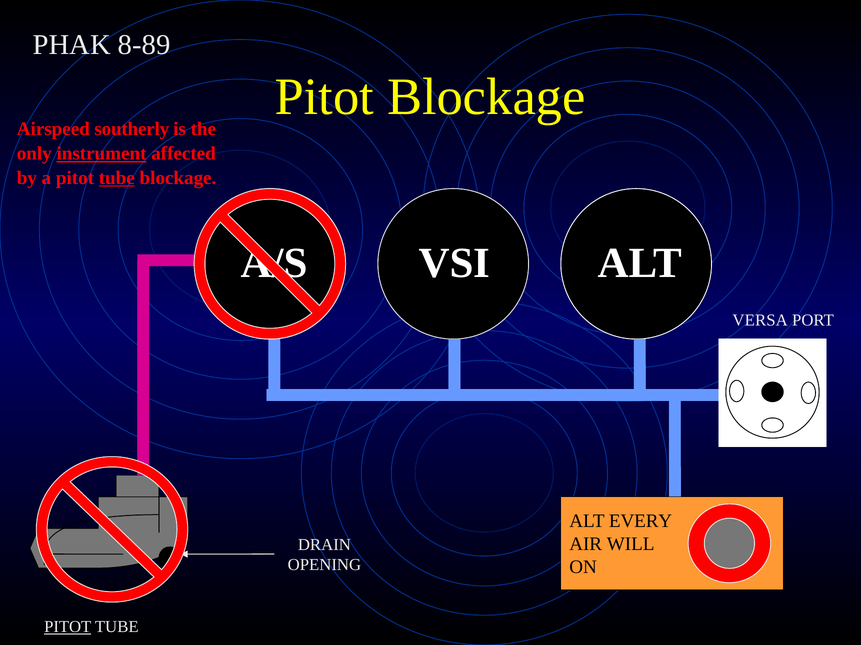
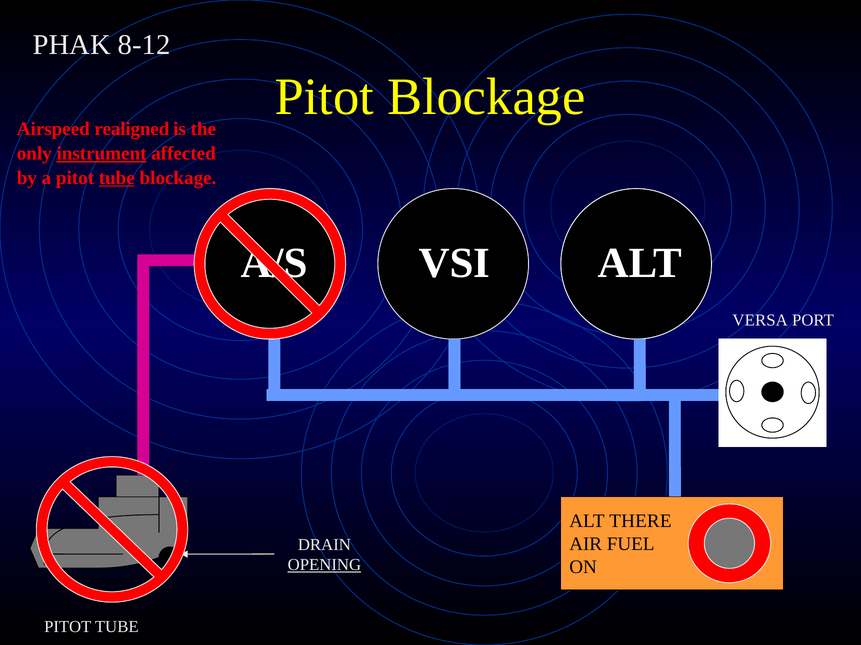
8-89: 8-89 -> 8-12
southerly: southerly -> realigned
EVERY: EVERY -> THERE
WILL: WILL -> FUEL
OPENING underline: none -> present
PITOT at (68, 628) underline: present -> none
